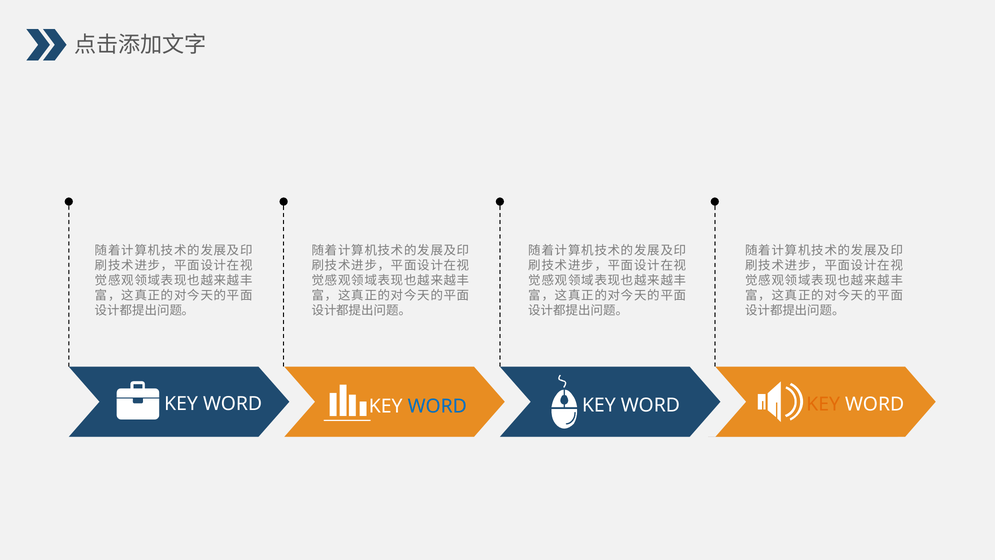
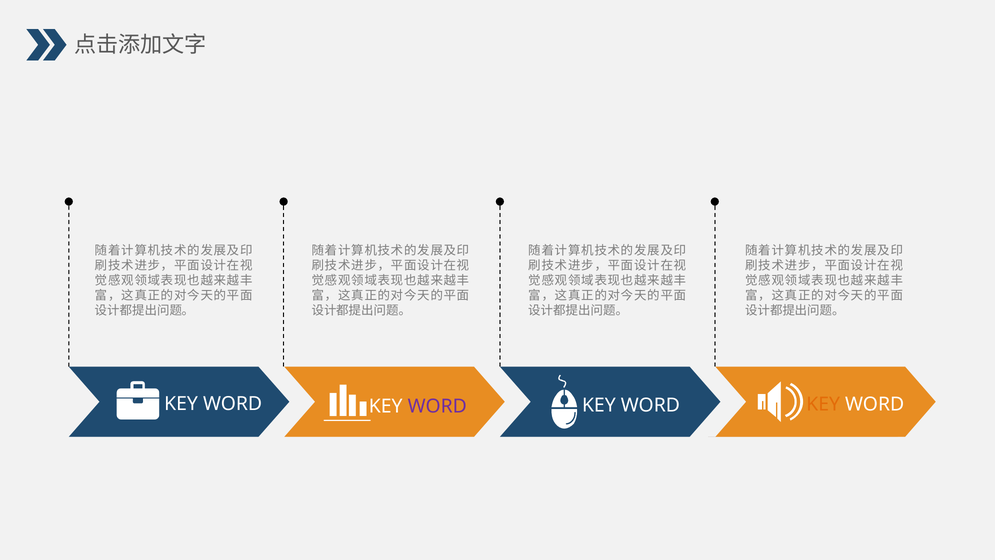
WORD at (437, 406) colour: blue -> purple
